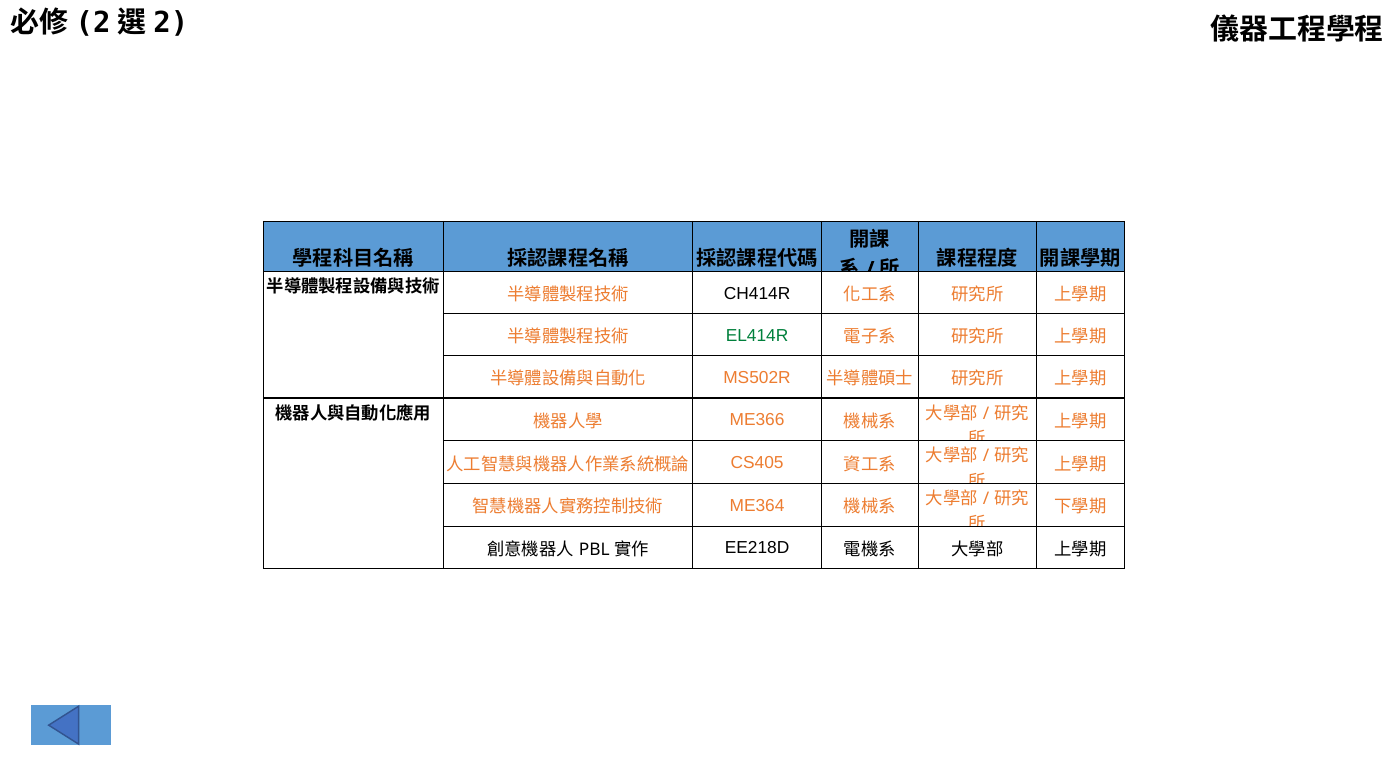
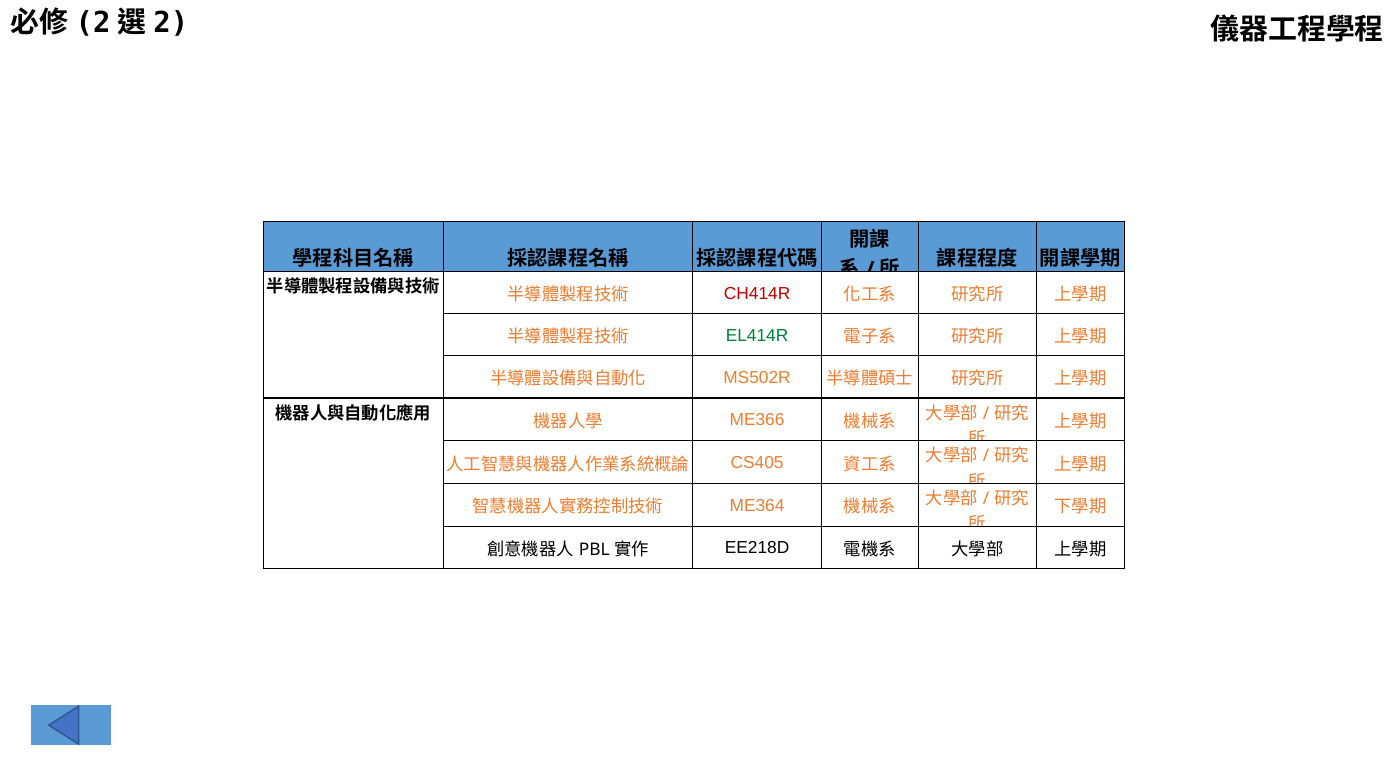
CH414R colour: black -> red
